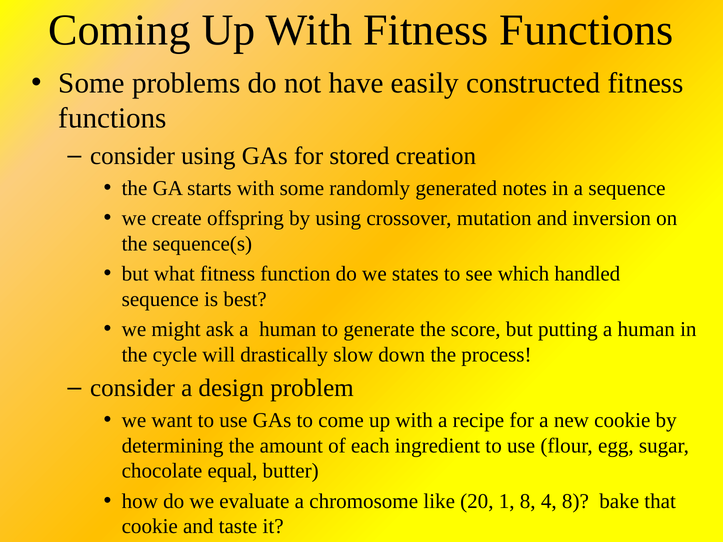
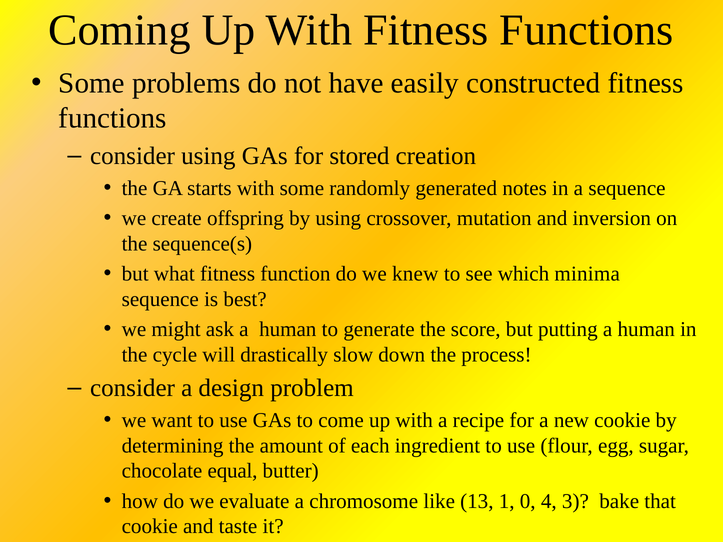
states: states -> knew
handled: handled -> minima
20: 20 -> 13
1 8: 8 -> 0
4 8: 8 -> 3
